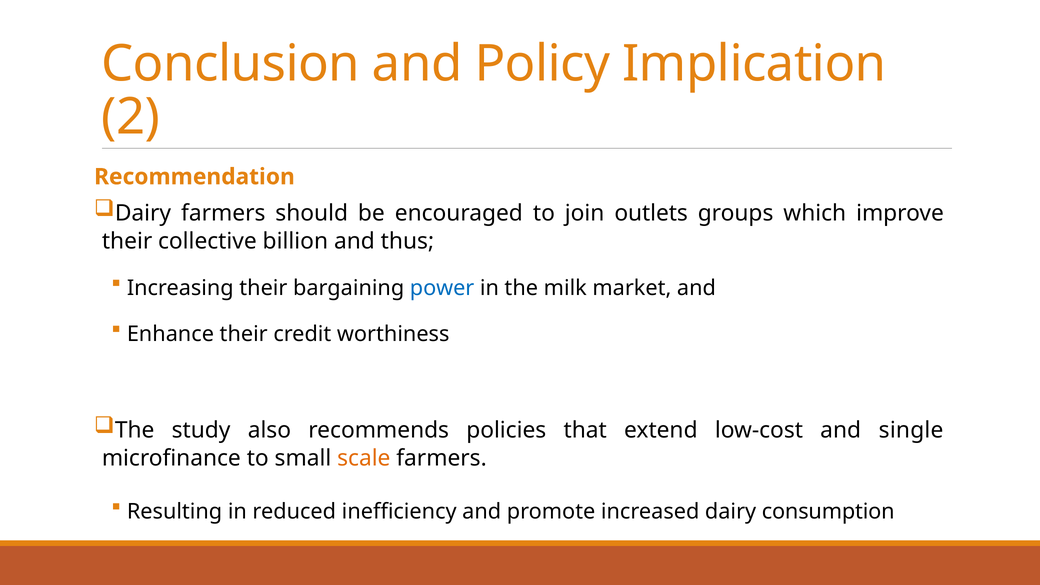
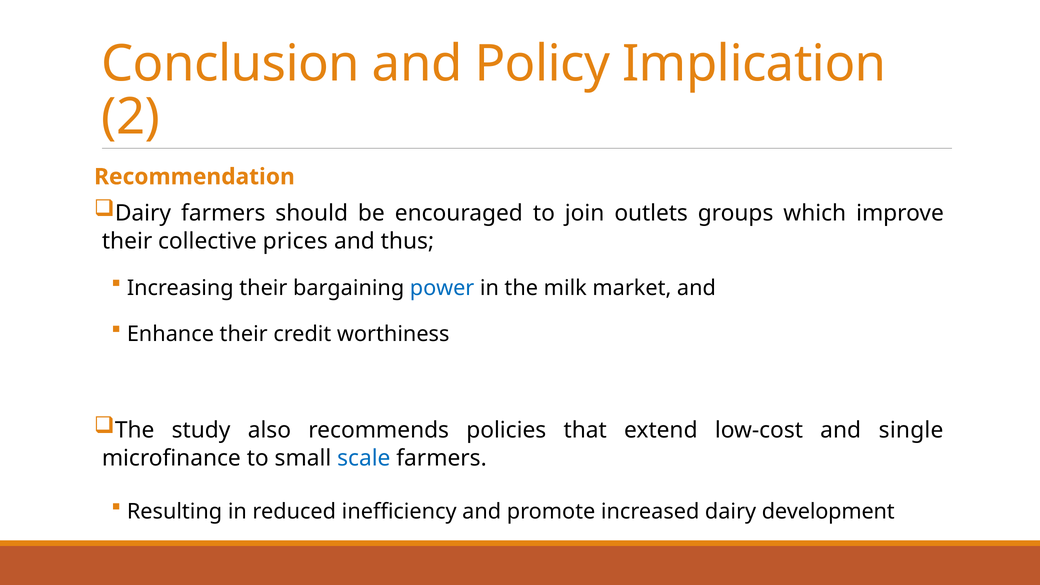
billion: billion -> prices
scale colour: orange -> blue
consumption: consumption -> development
